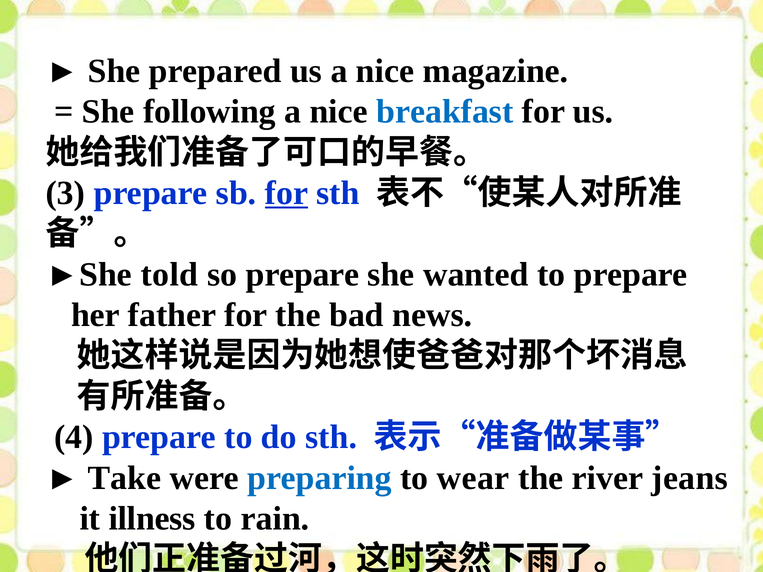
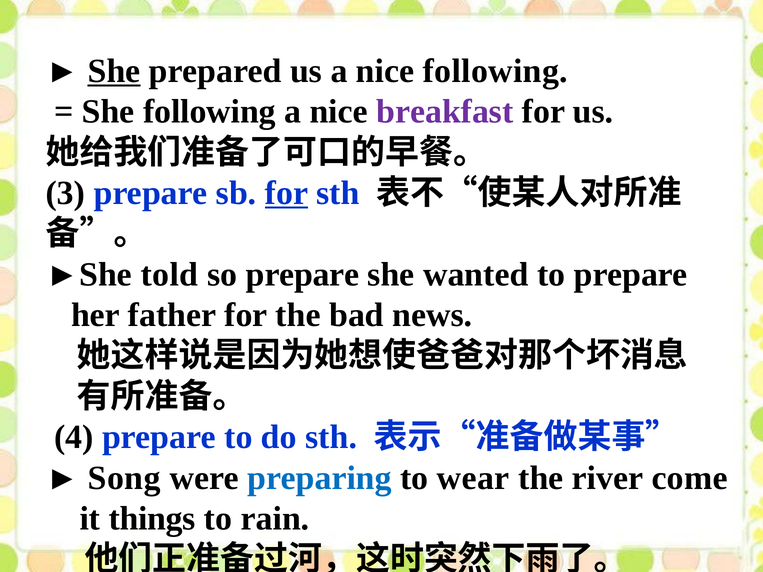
She at (114, 71) underline: none -> present
nice magazine: magazine -> following
breakfast colour: blue -> purple
Take: Take -> Song
jeans: jeans -> come
illness: illness -> things
